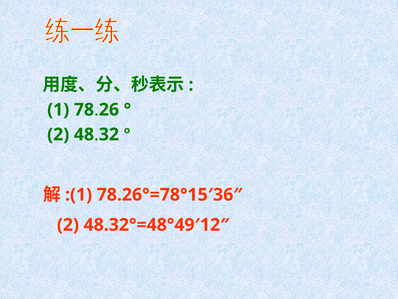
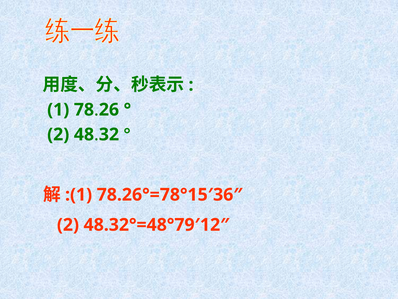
48.32°=48°49′12″: 48.32°=48°49′12″ -> 48.32°=48°79′12″
